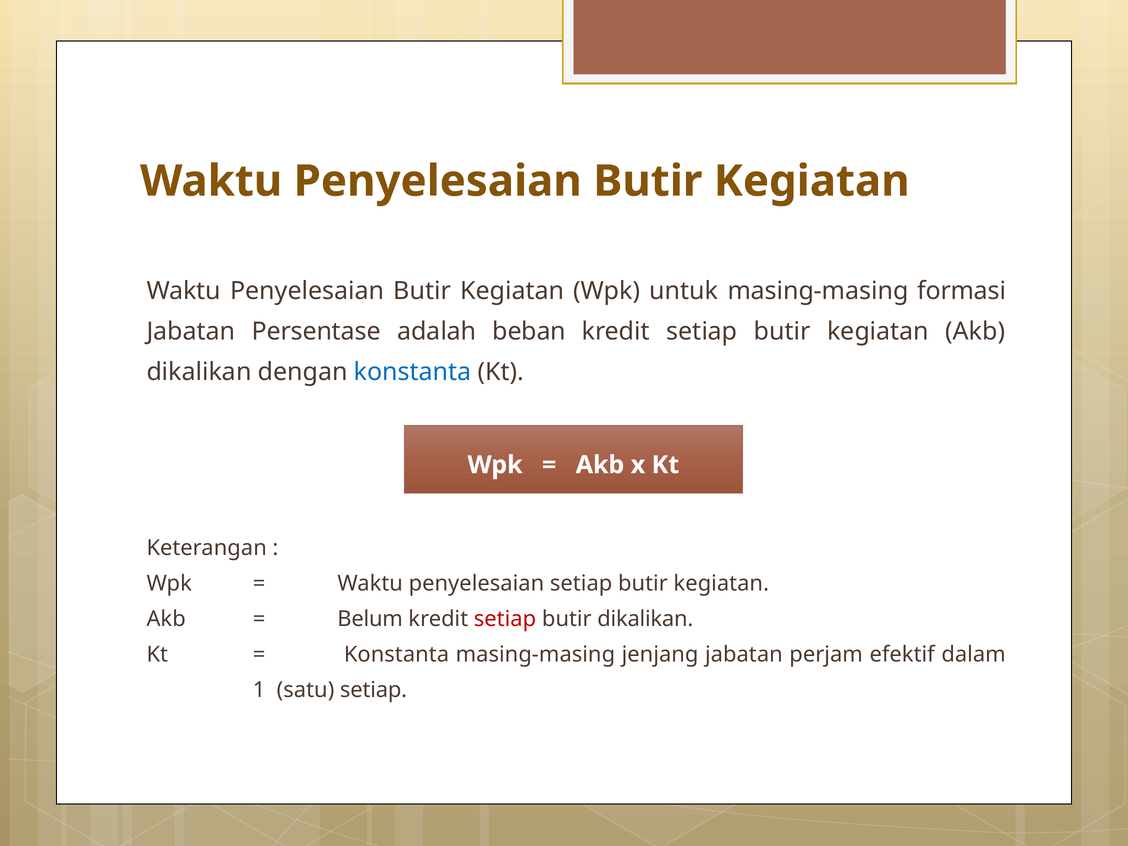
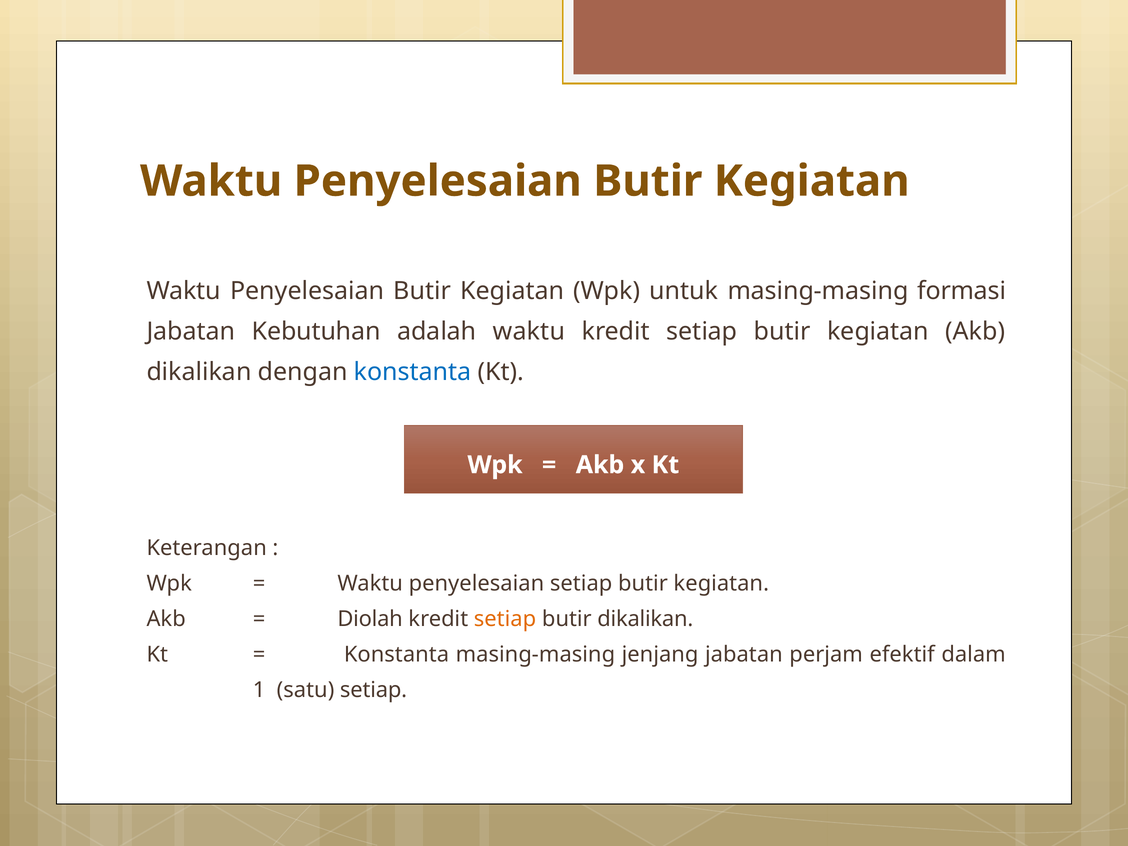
Persentase: Persentase -> Kebutuhan
adalah beban: beban -> waktu
Belum: Belum -> Diolah
setiap at (505, 619) colour: red -> orange
